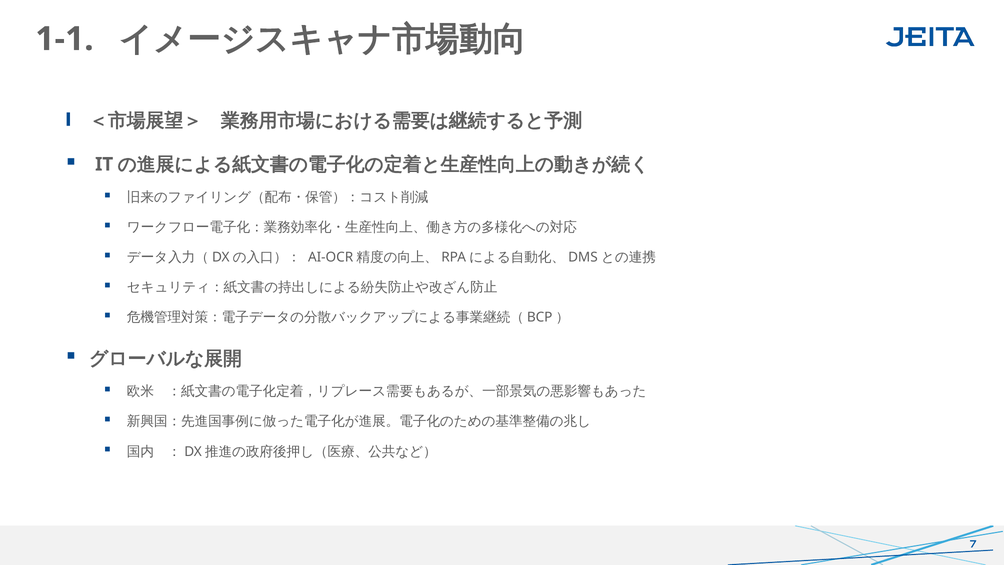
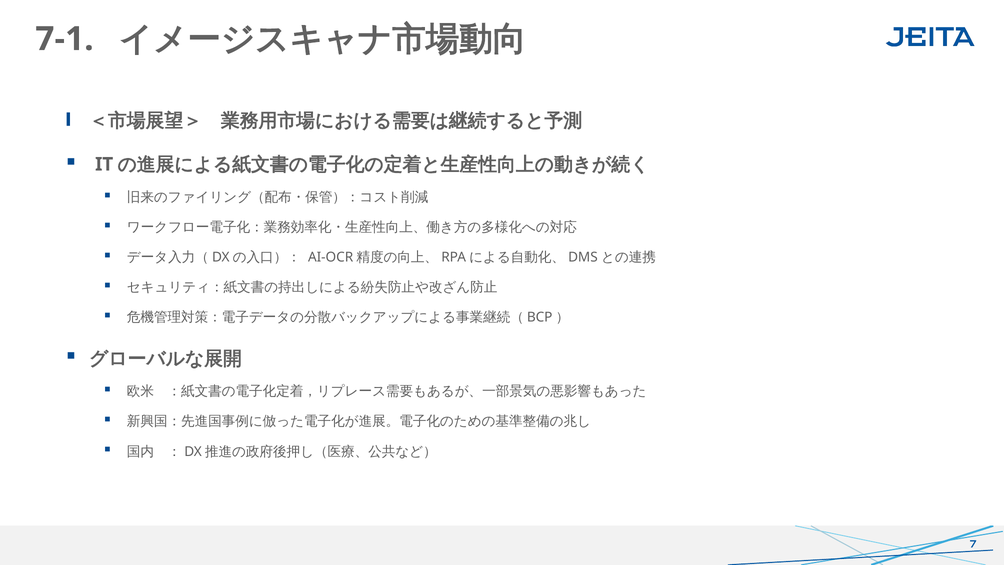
1-1: 1-1 -> 7-1
